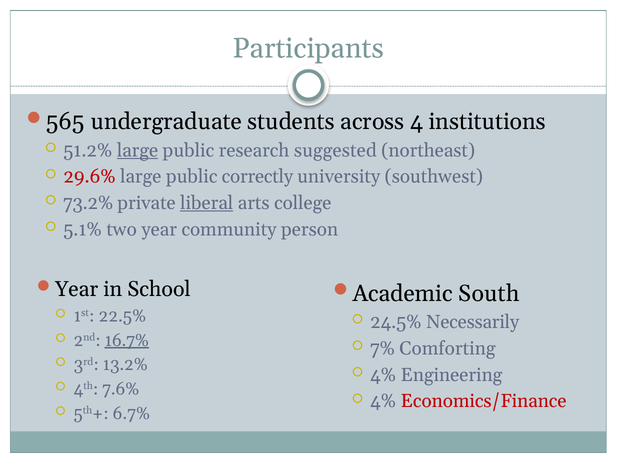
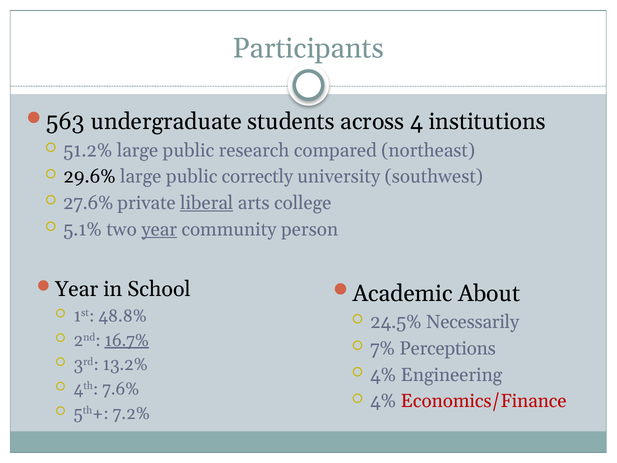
565: 565 -> 563
large at (138, 150) underline: present -> none
suggested: suggested -> compared
29.6% colour: red -> black
73.2%: 73.2% -> 27.6%
year at (159, 229) underline: none -> present
South: South -> About
22.5%: 22.5% -> 48.8%
Comforting: Comforting -> Perceptions
6.7%: 6.7% -> 7.2%
